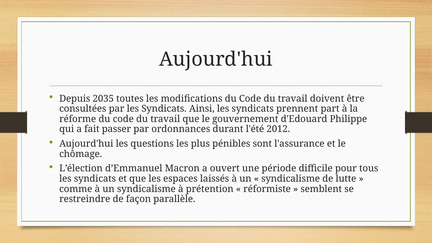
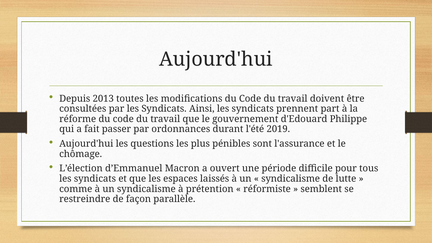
2035: 2035 -> 2013
2012: 2012 -> 2019
